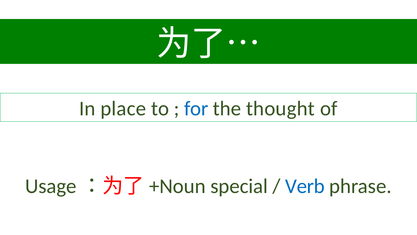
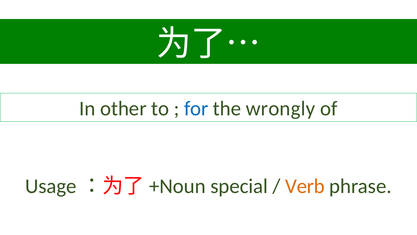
place: place -> other
thought: thought -> wrongly
Verb colour: blue -> orange
